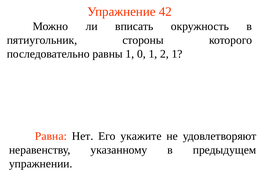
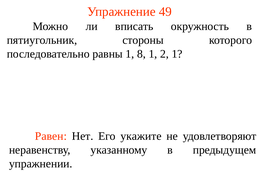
42: 42 -> 49
0: 0 -> 8
Равна: Равна -> Равен
